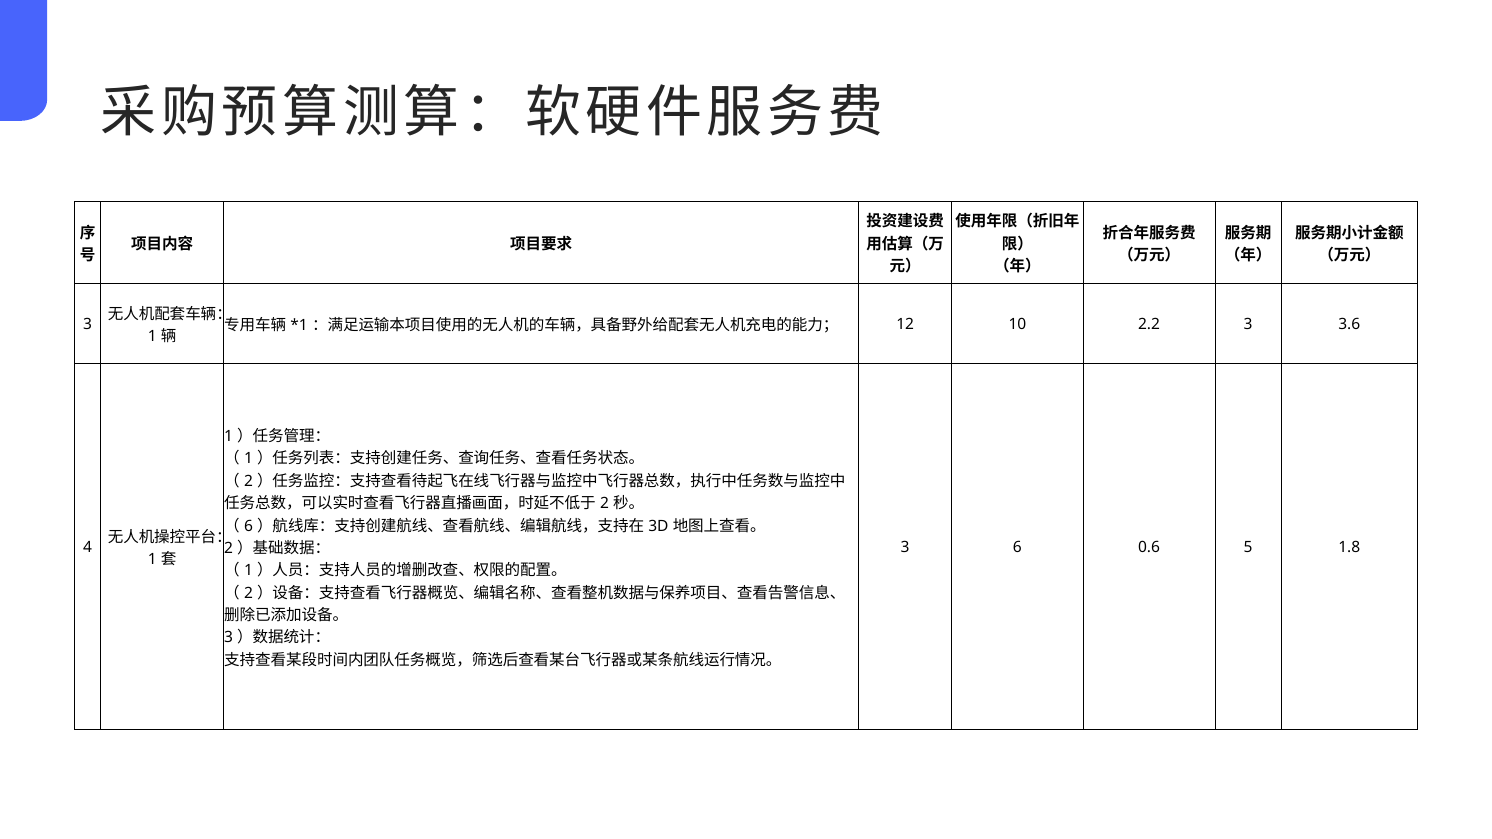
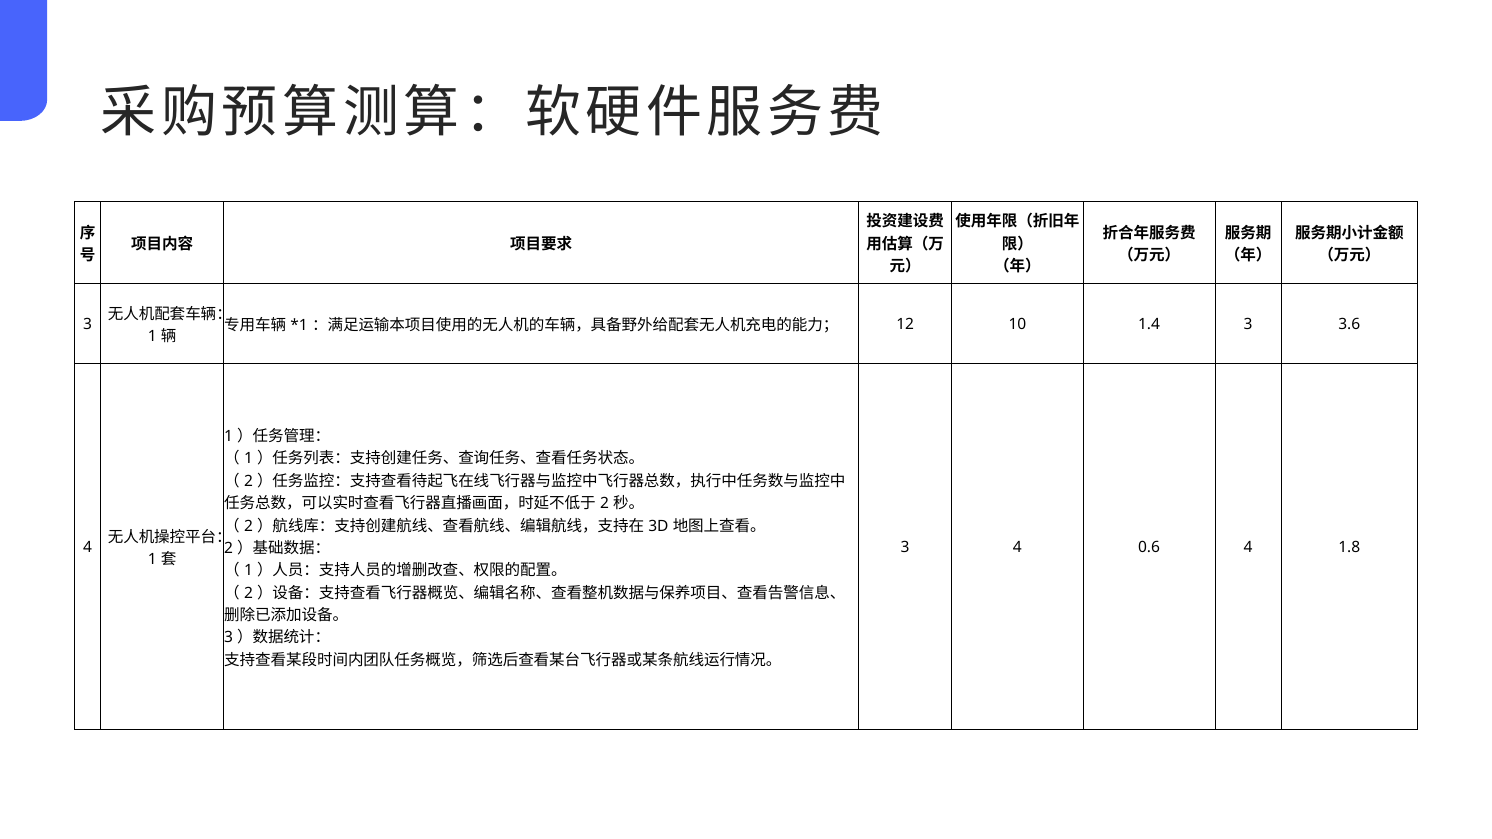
2.2: 2.2 -> 1.4
6 at (249, 526): 6 -> 2
3 6: 6 -> 4
0.6 5: 5 -> 4
